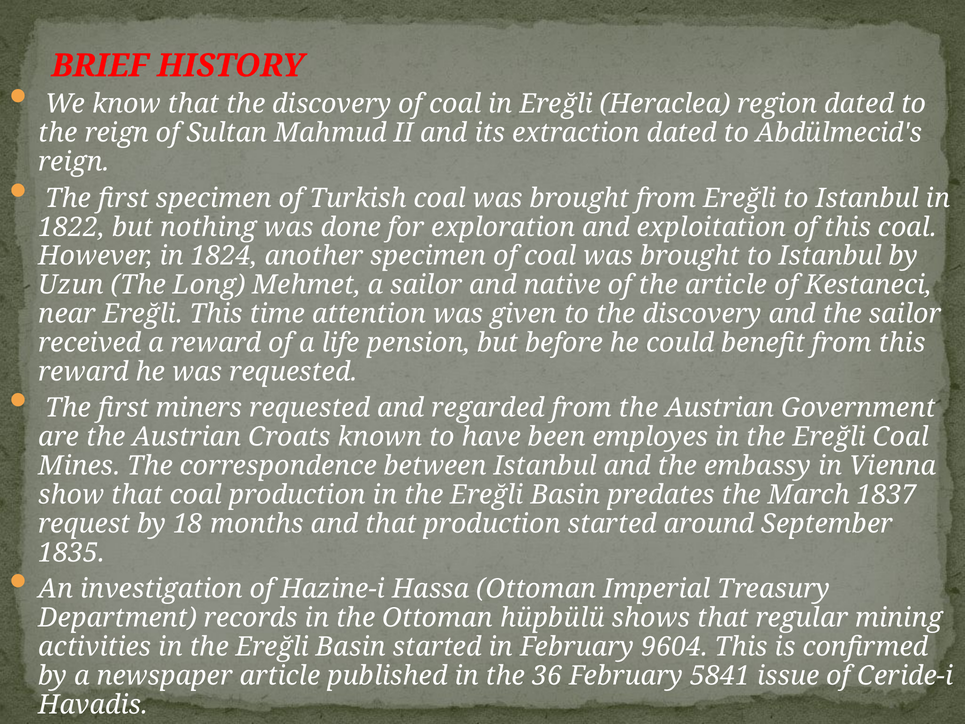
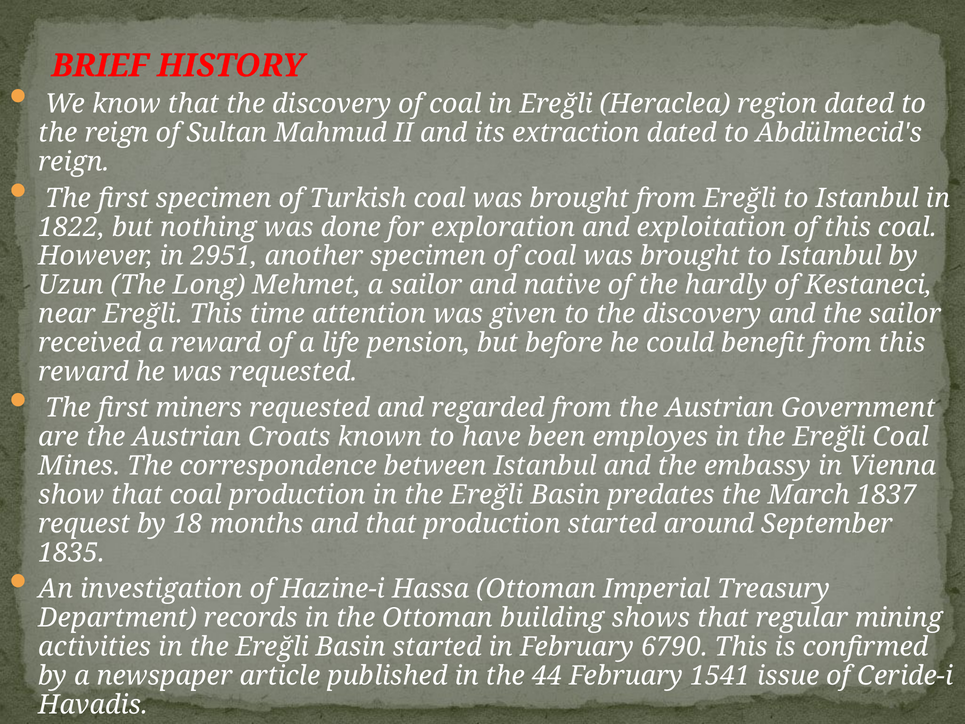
1824: 1824 -> 2951
the article: article -> hardly
hüpbülü: hüpbülü -> building
9604: 9604 -> 6790
36: 36 -> 44
5841: 5841 -> 1541
